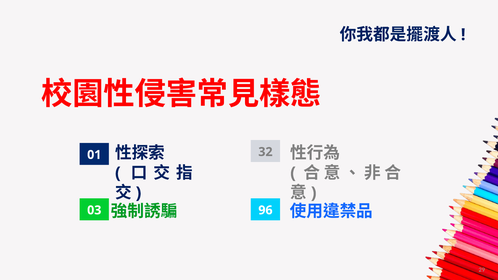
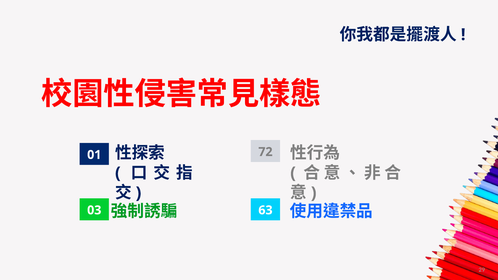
32: 32 -> 72
96: 96 -> 63
